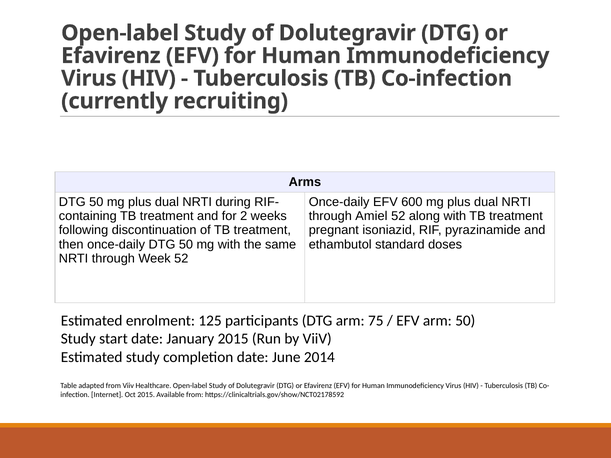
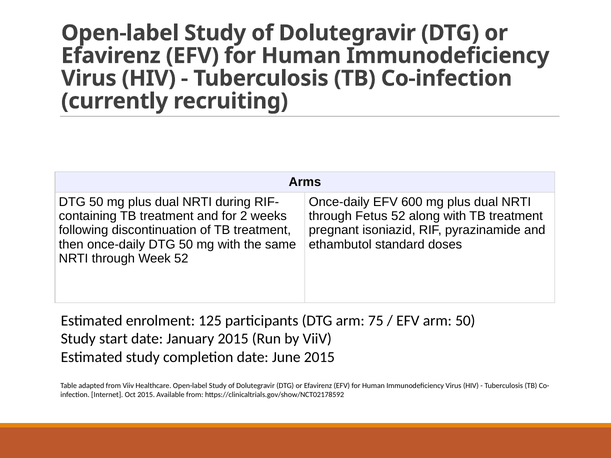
Amiel: Amiel -> Fetus
June 2014: 2014 -> 2015
